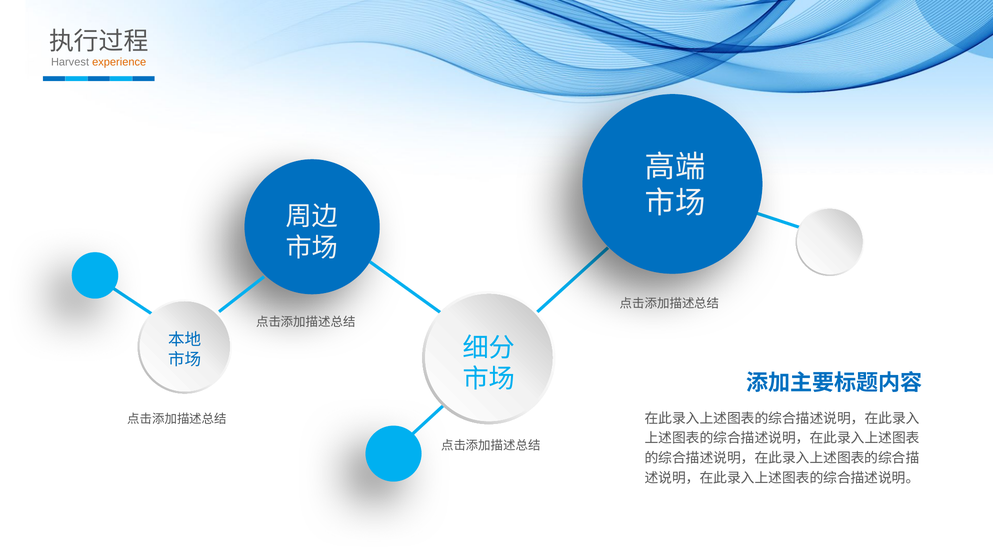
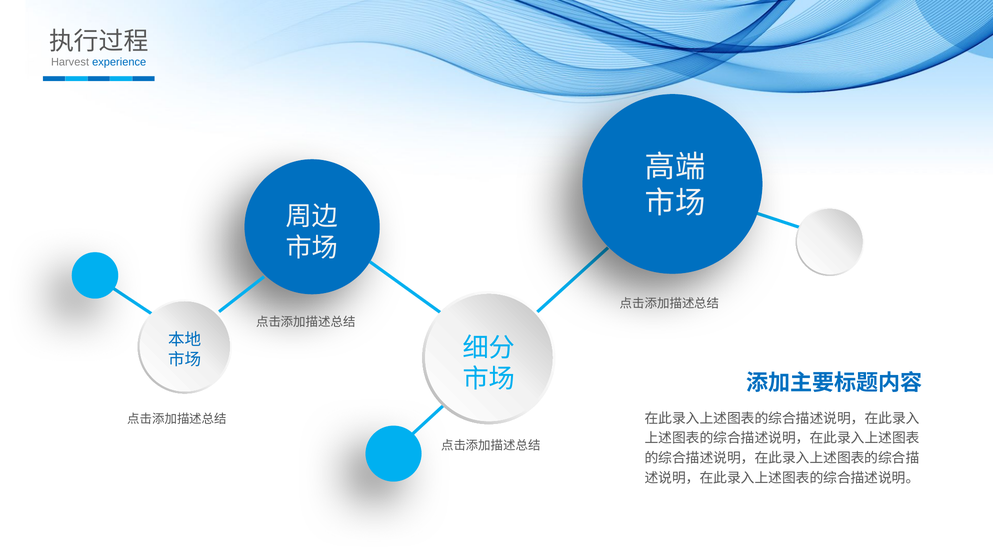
experience colour: orange -> blue
